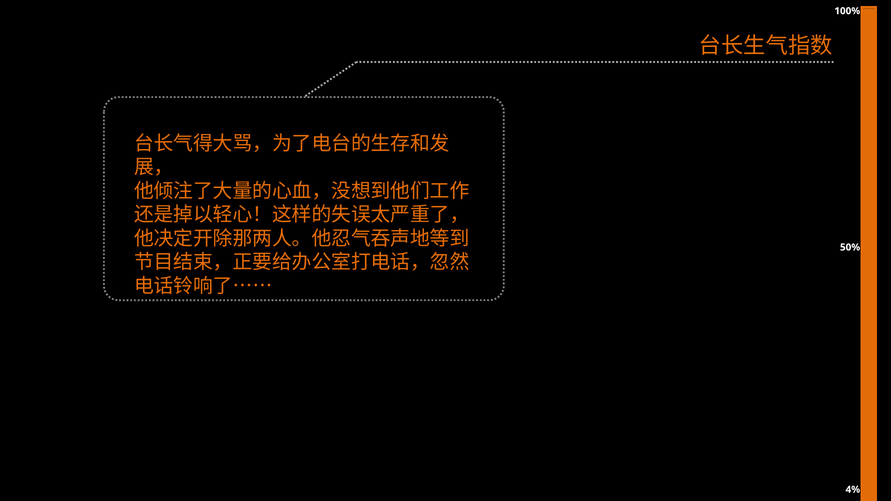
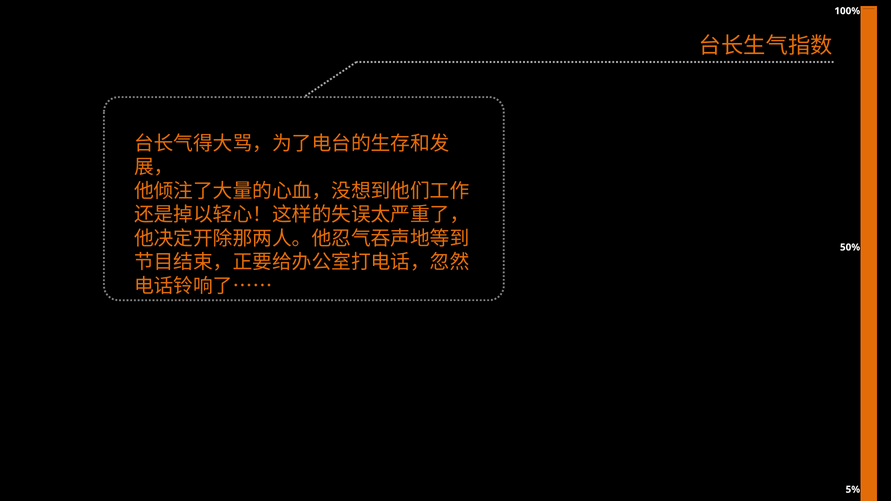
4%: 4% -> 5%
